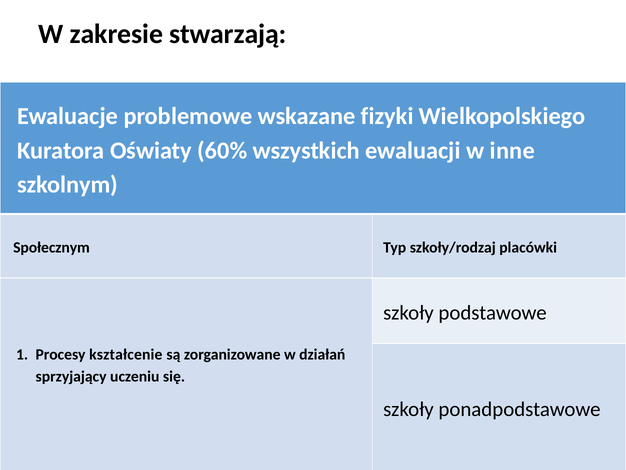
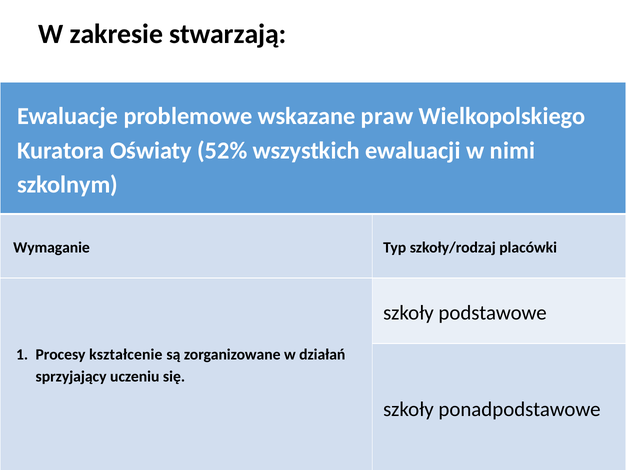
fizyki: fizyki -> praw
60%: 60% -> 52%
inne: inne -> nimi
Społecznym: Społecznym -> Wymaganie
